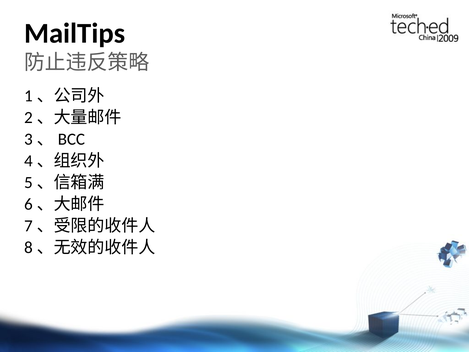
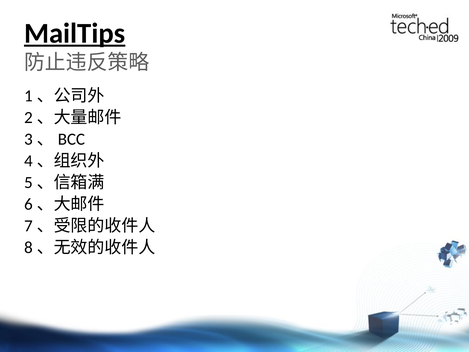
MailTips underline: none -> present
